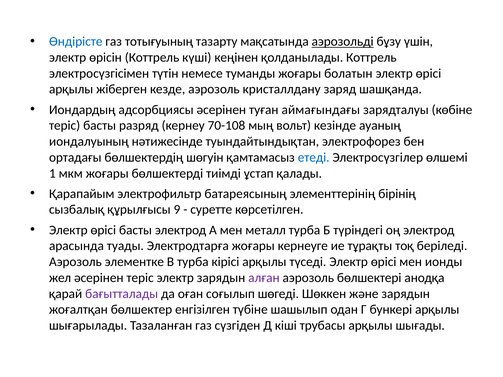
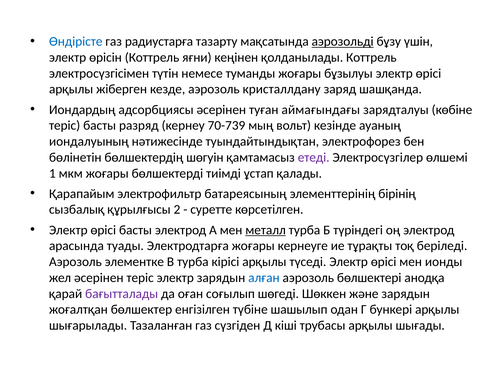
тотығуының: тотығуының -> радиустарға
күші: күші -> яғни
болатын: болатын -> бұзылуы
70-108: 70-108 -> 70-739
ортадағы: ортадағы -> бөлінетін
етеді colour: blue -> purple
9: 9 -> 2
металл underline: none -> present
алған colour: purple -> blue
